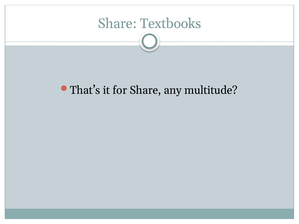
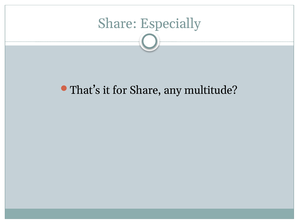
Textbooks: Textbooks -> Especially
